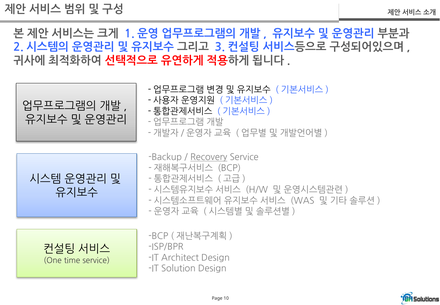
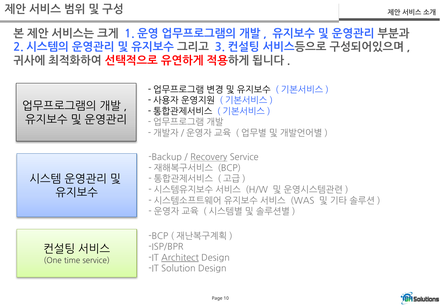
Architect underline: none -> present
